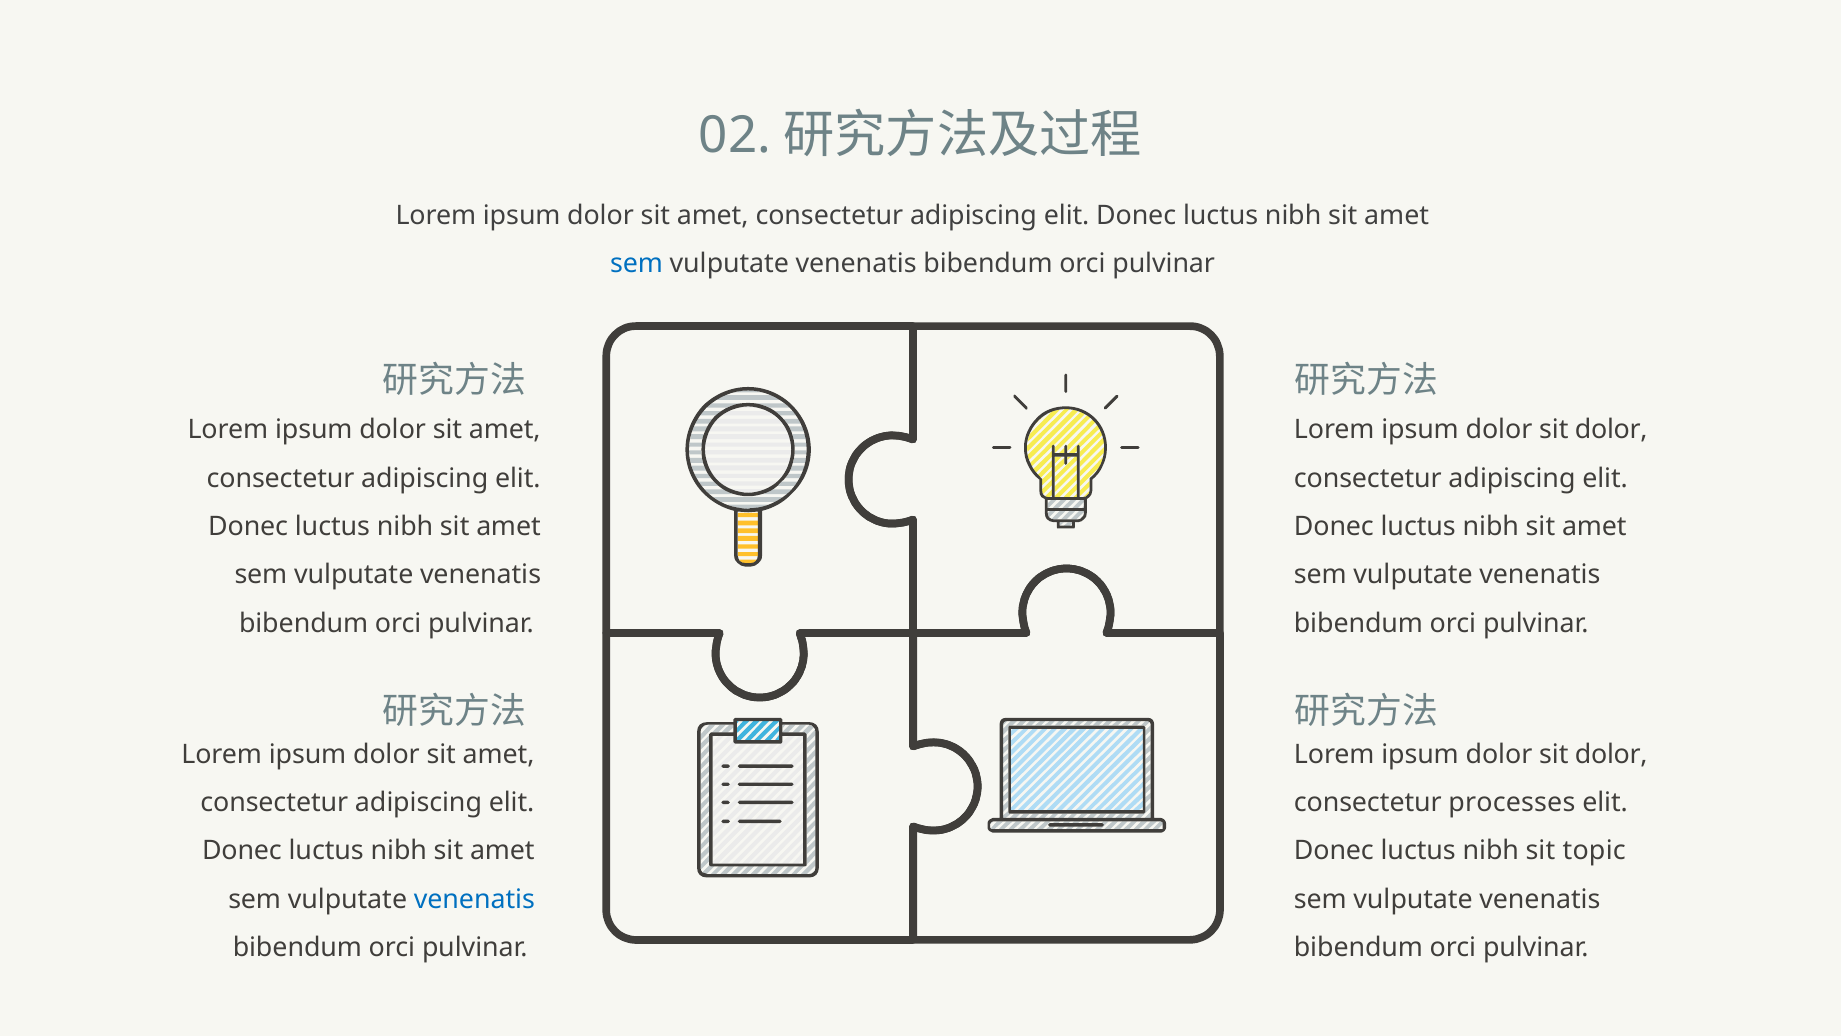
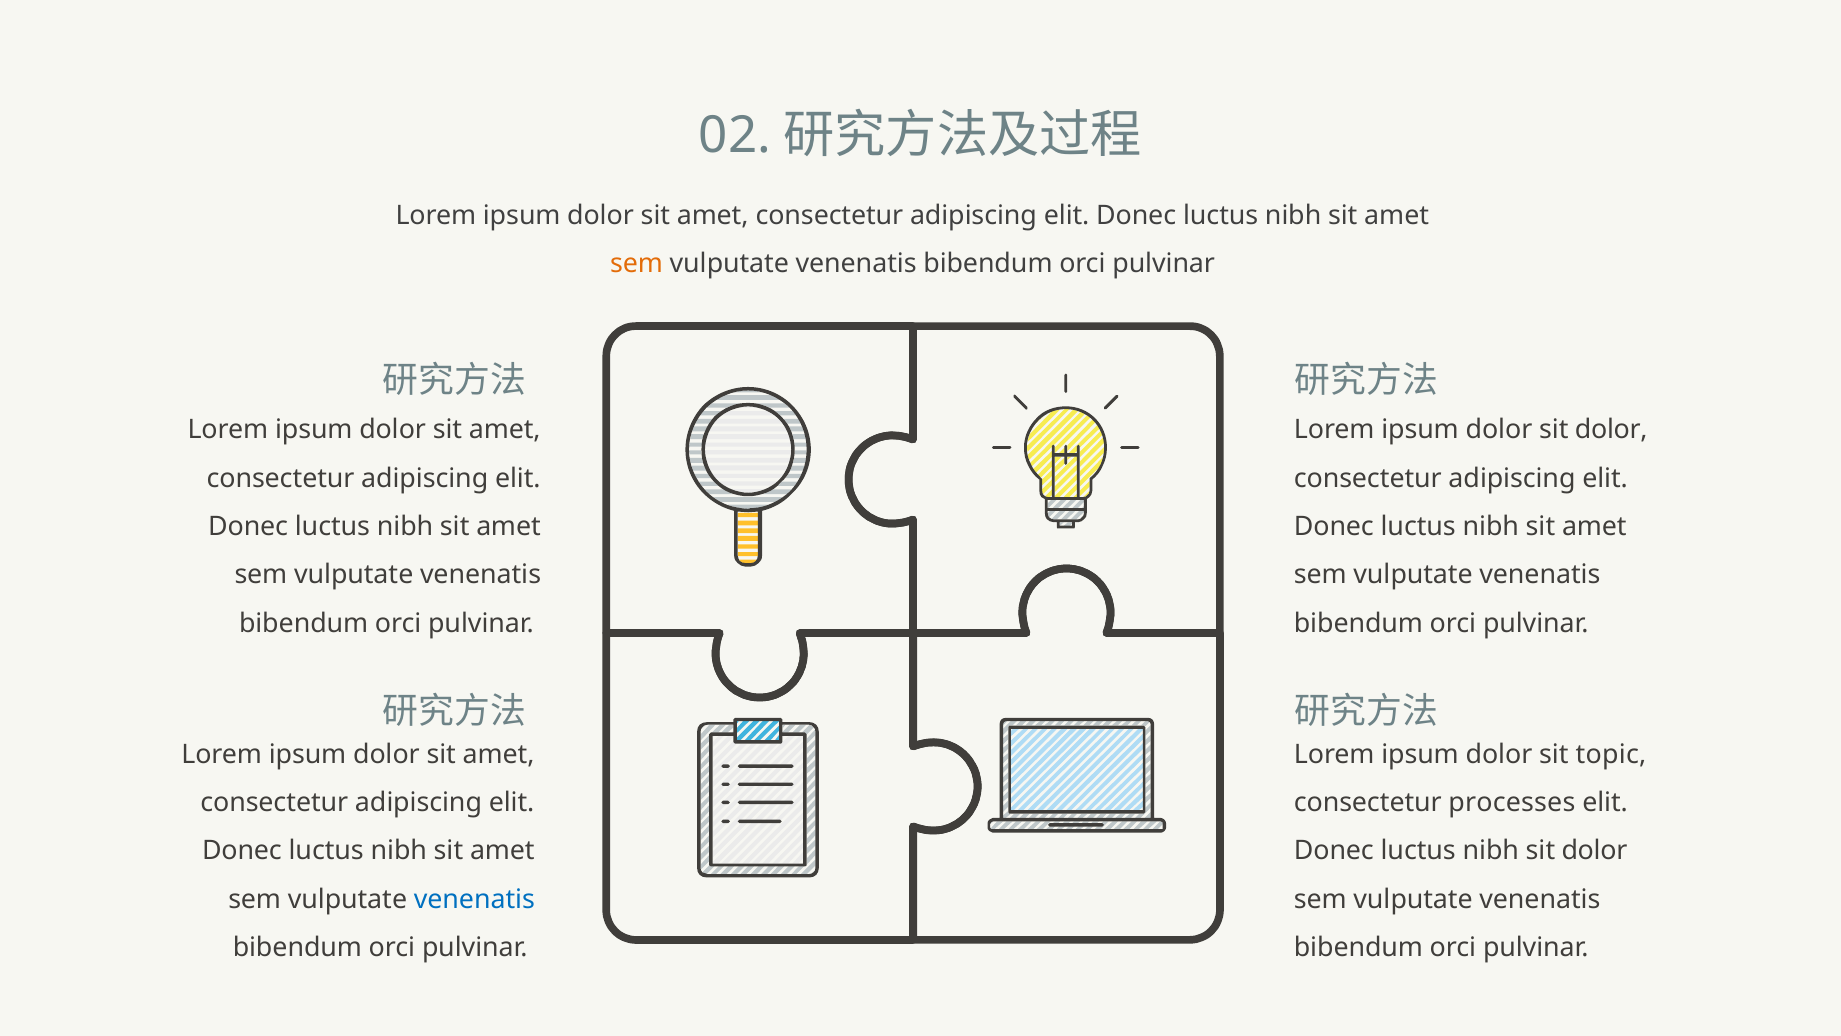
sem at (637, 264) colour: blue -> orange
dolor at (1611, 754): dolor -> topic
nibh sit topic: topic -> dolor
